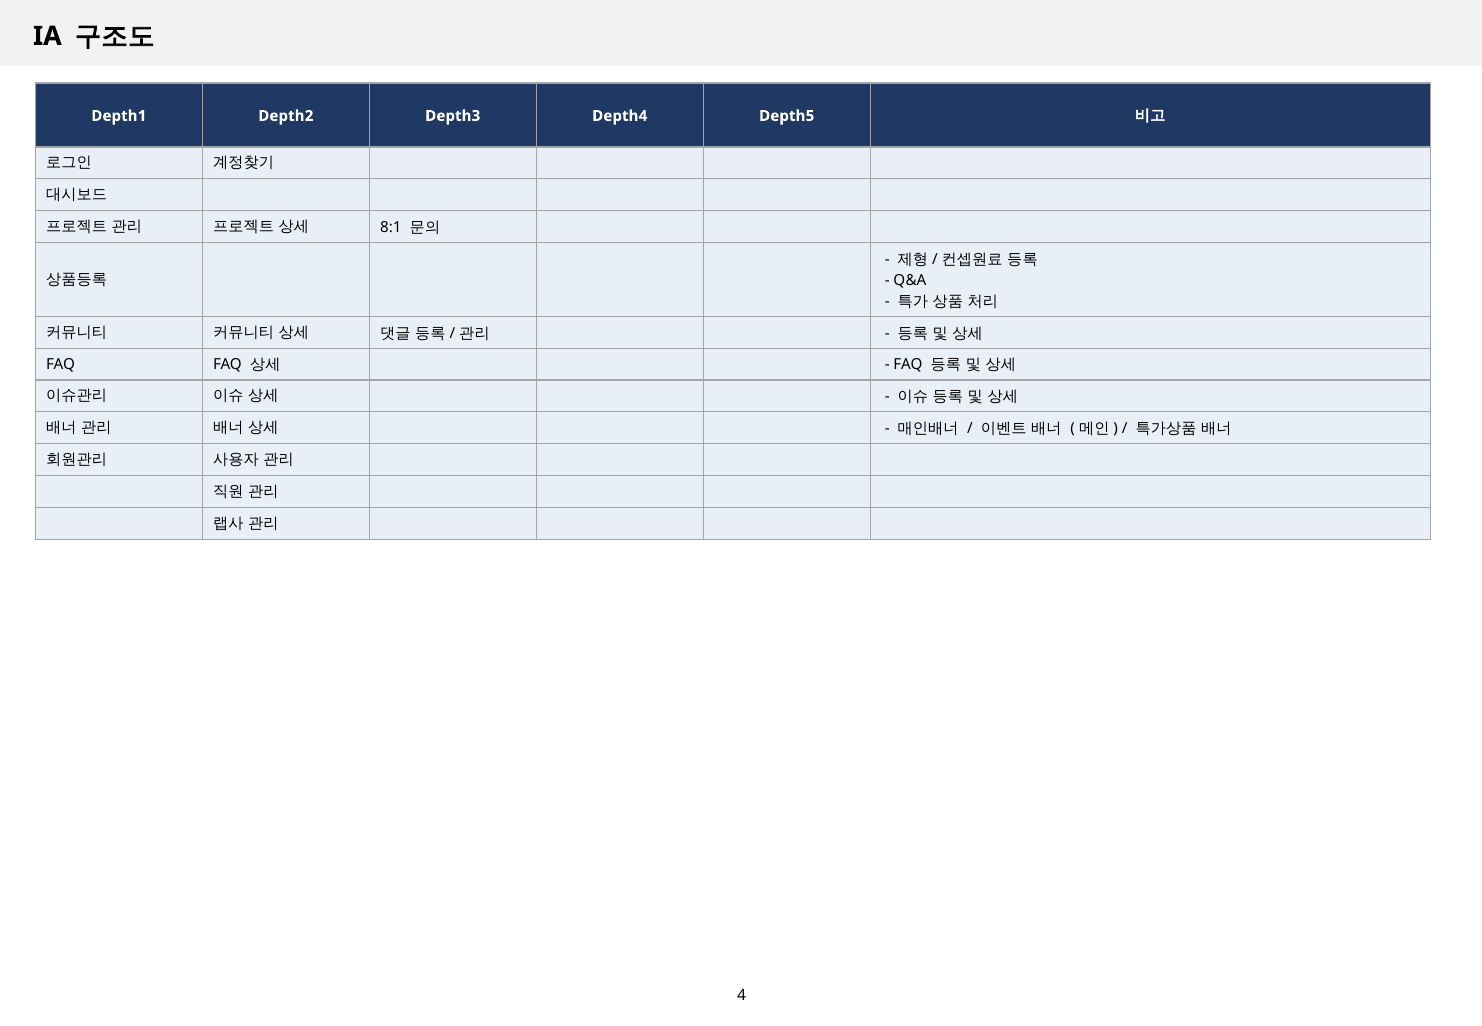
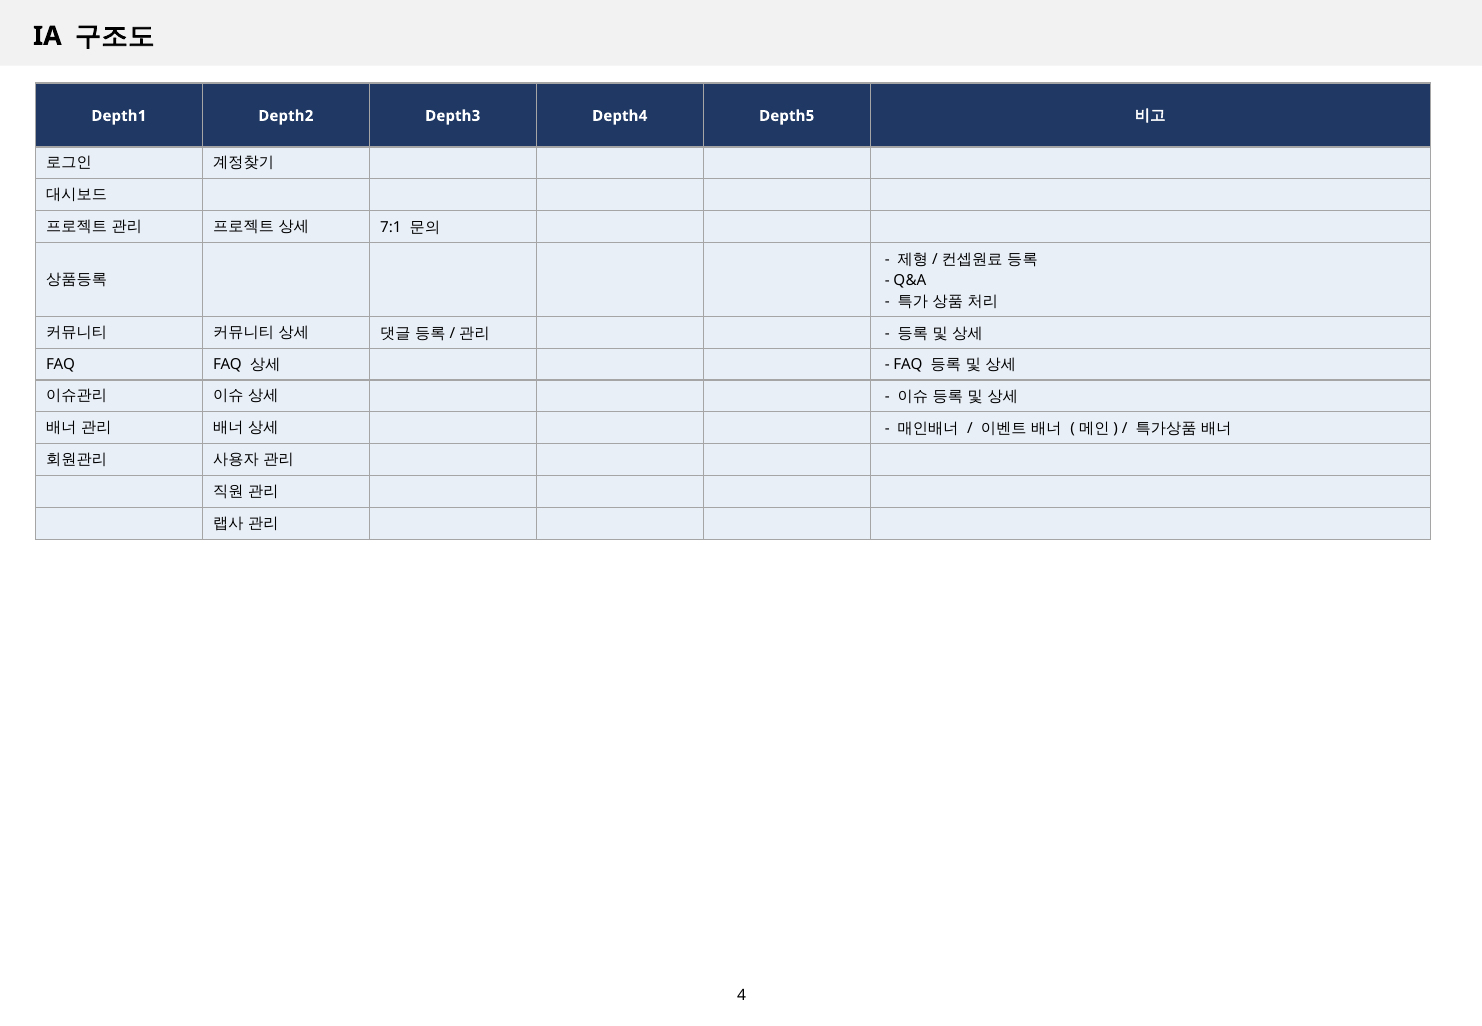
8:1: 8:1 -> 7:1
